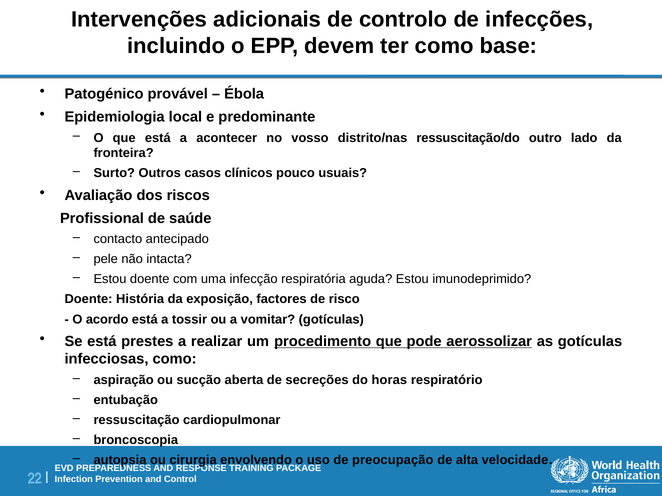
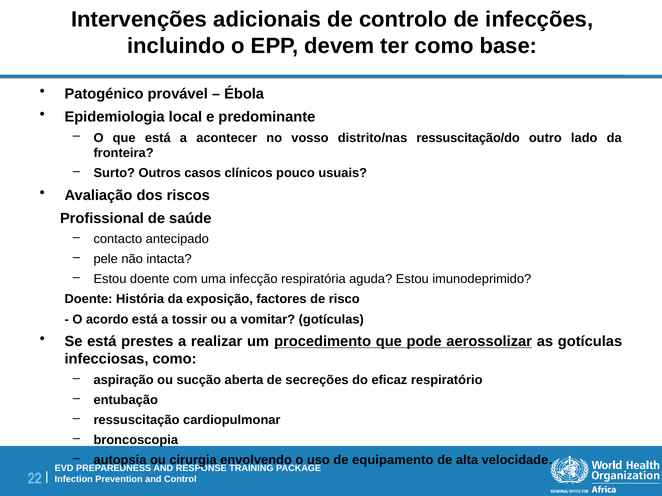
horas: horas -> eficaz
preocupação: preocupação -> equipamento
